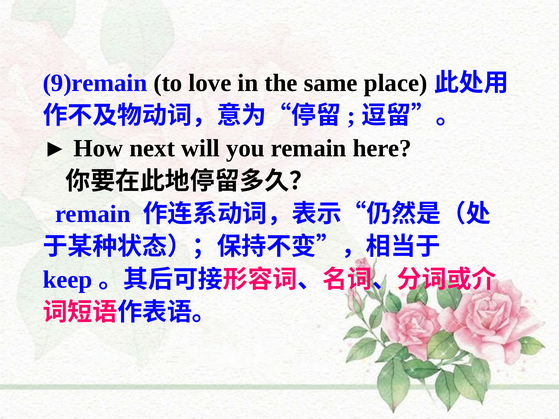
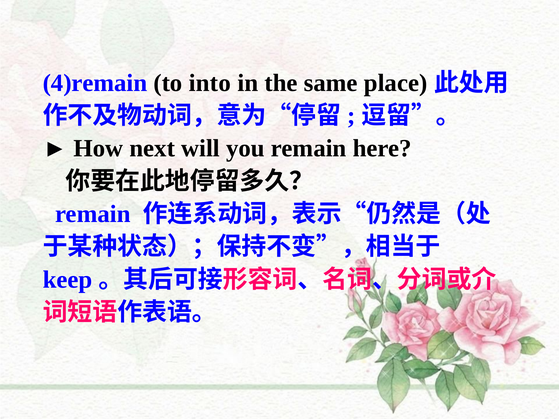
9)remain: 9)remain -> 4)remain
love: love -> into
